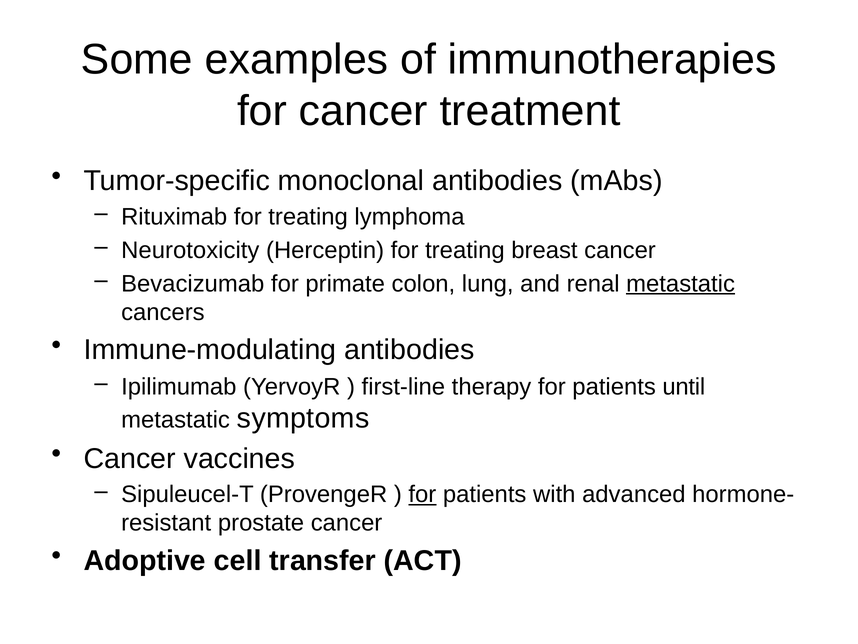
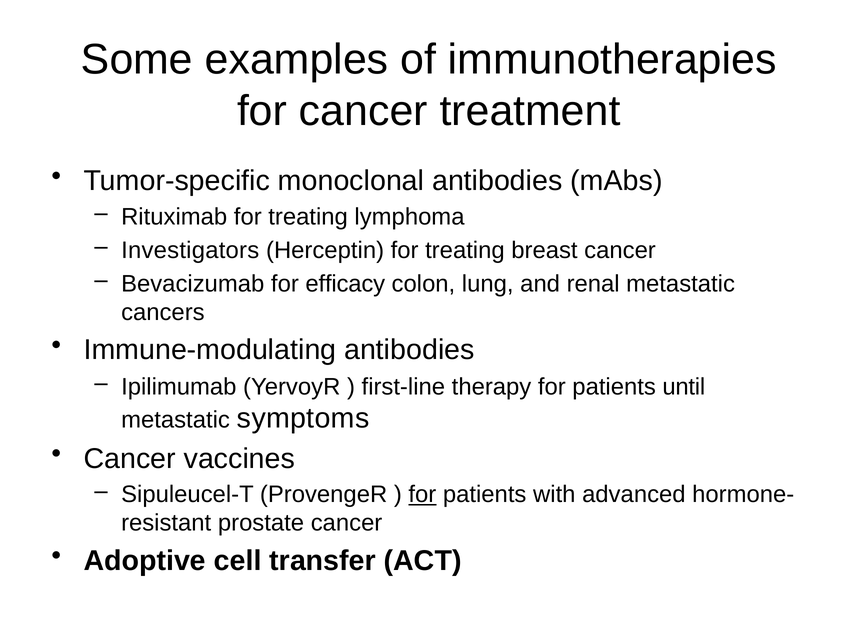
Neurotoxicity: Neurotoxicity -> Investigators
primate: primate -> efficacy
metastatic at (681, 283) underline: present -> none
